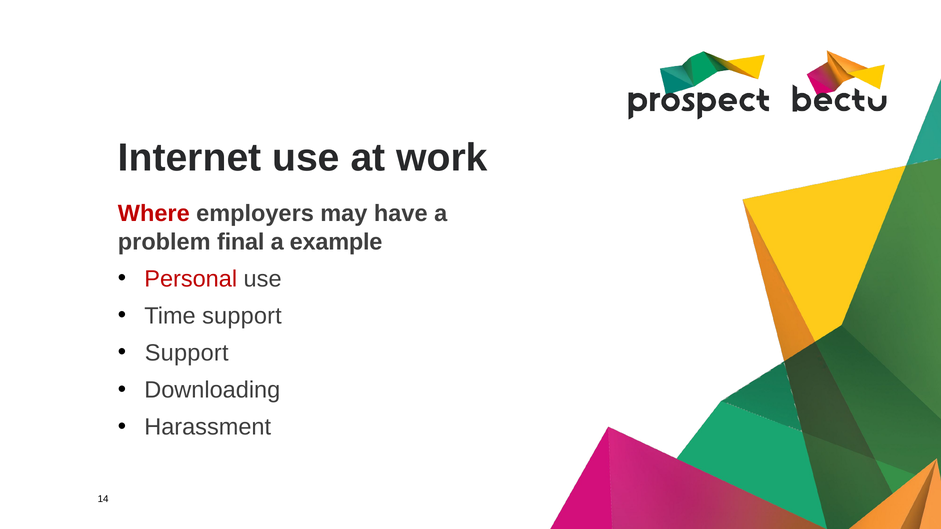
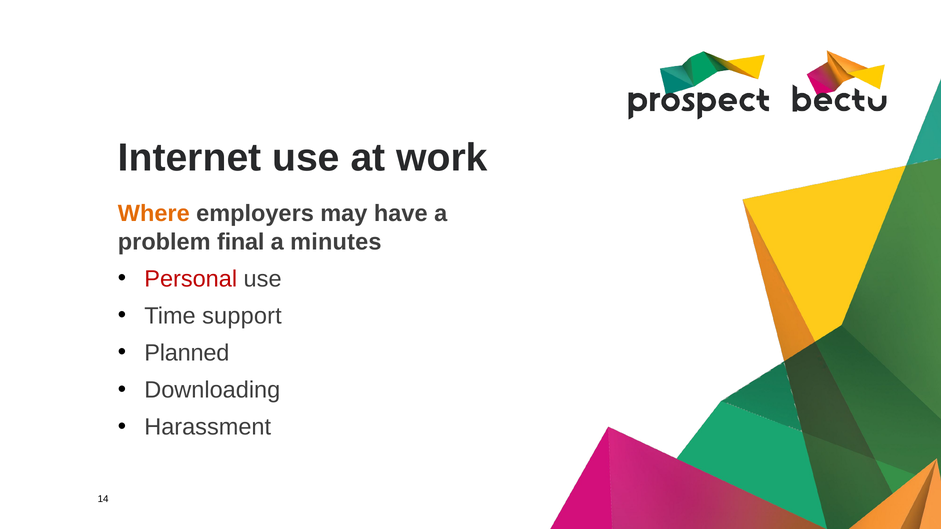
Where colour: red -> orange
example: example -> minutes
Support at (187, 353): Support -> Planned
